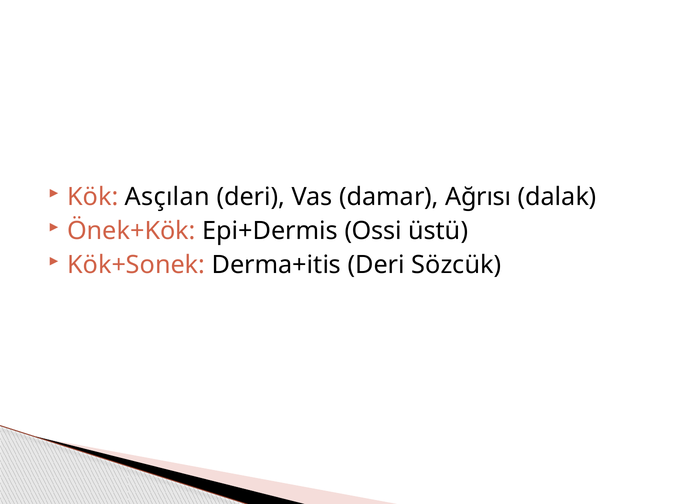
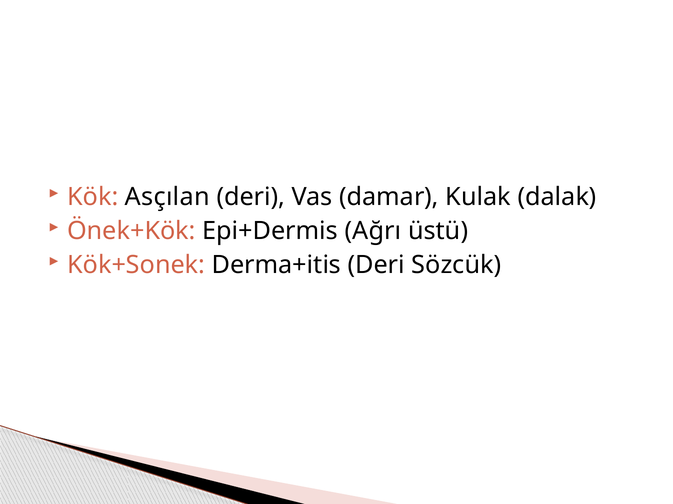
Ağrısı: Ağrısı -> Kulak
Ossi: Ossi -> Ağrı
